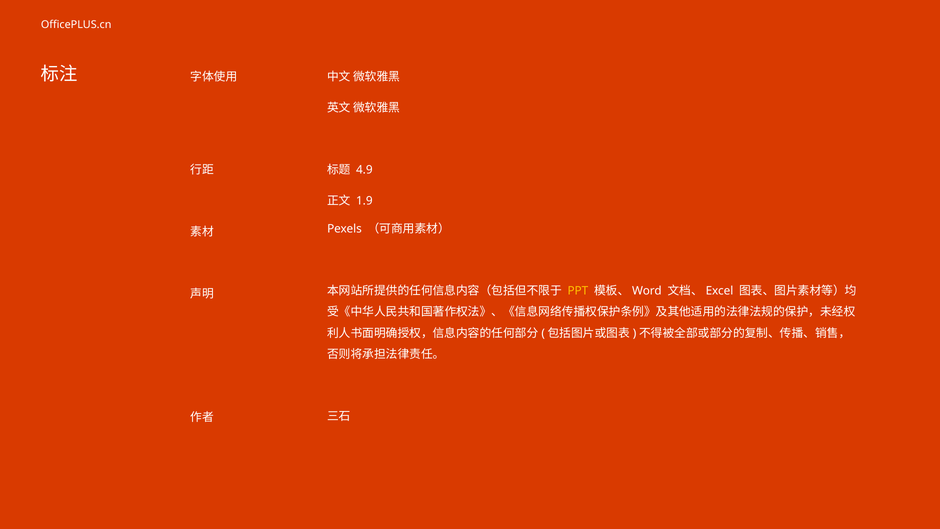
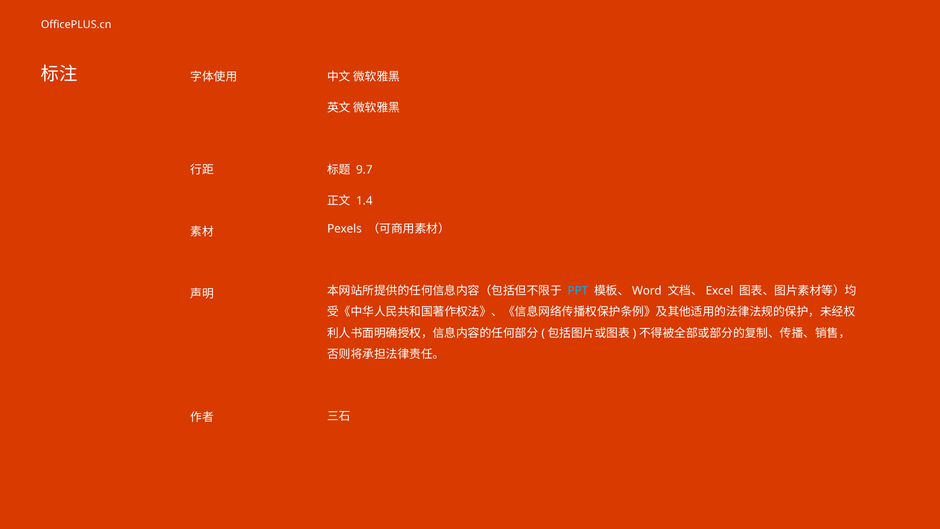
4.9: 4.9 -> 9.7
1.9: 1.9 -> 1.4
PPT colour: yellow -> light blue
